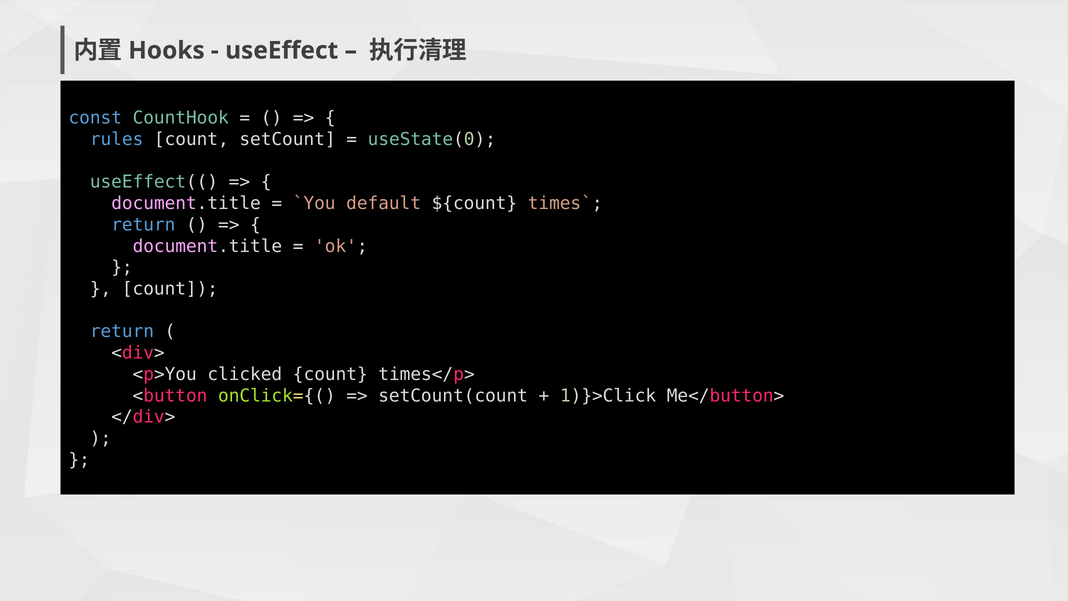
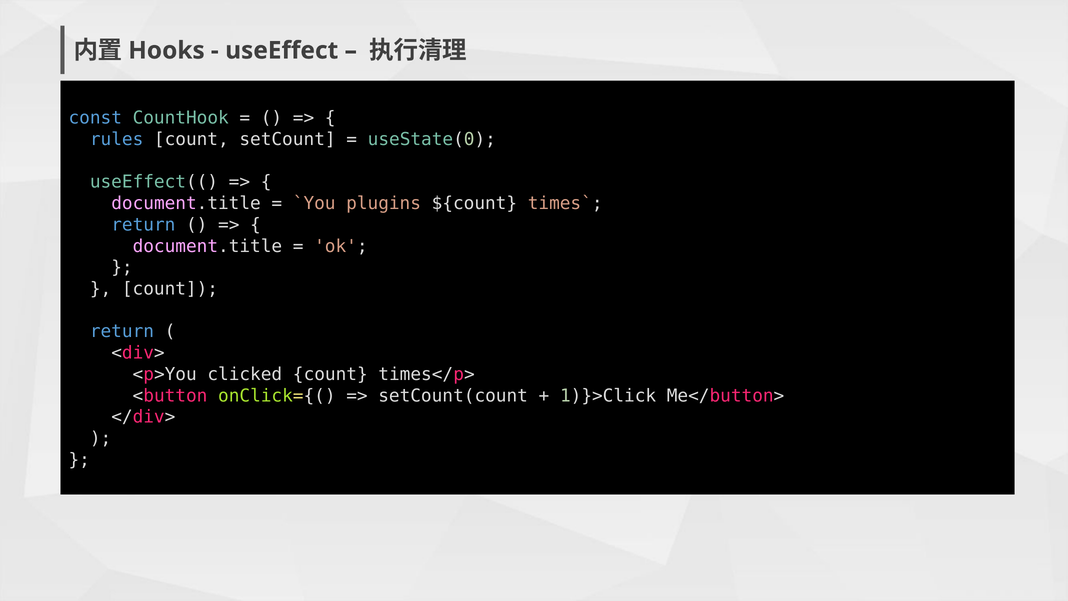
default: default -> plugins
